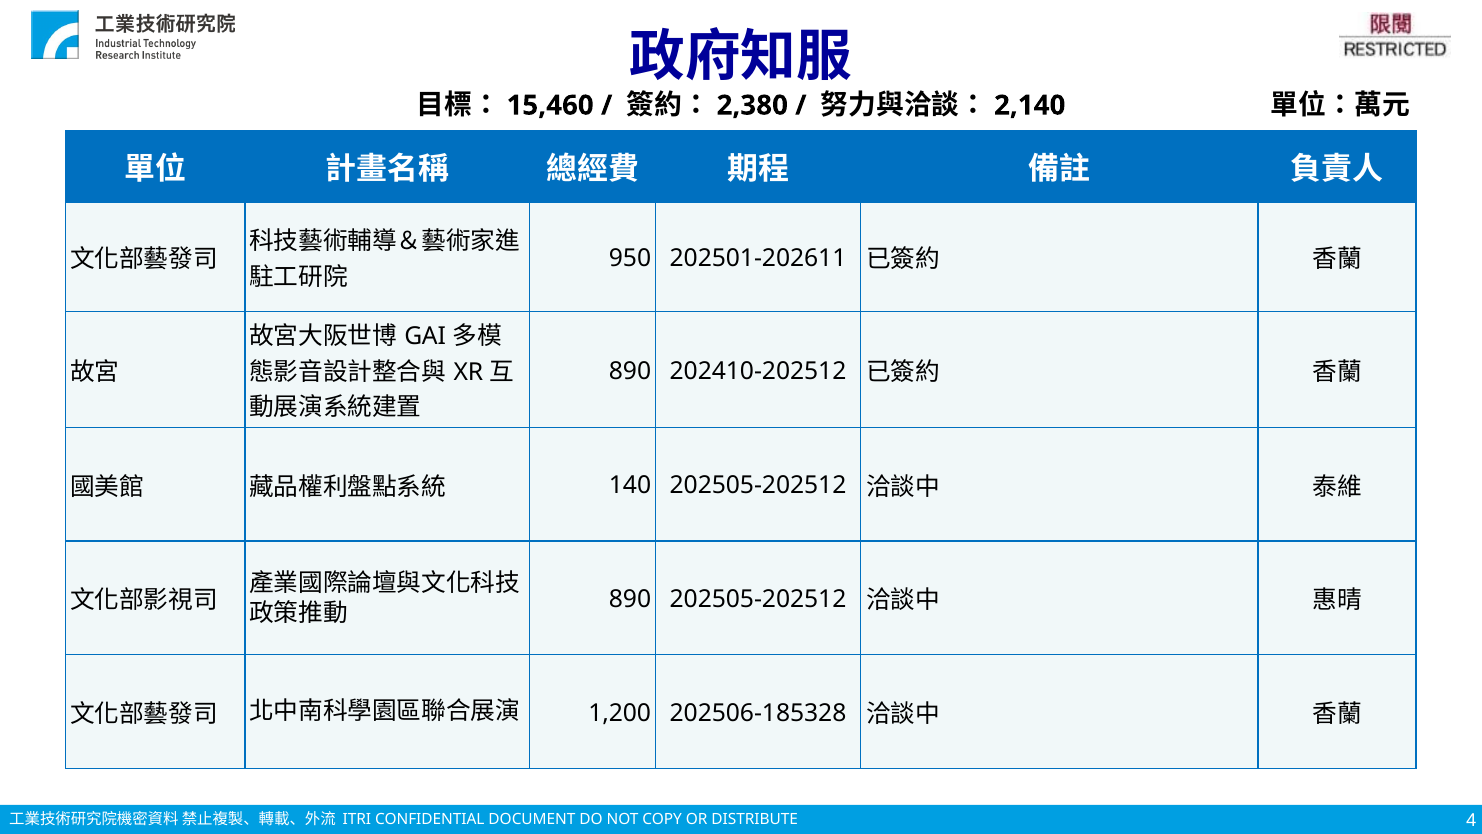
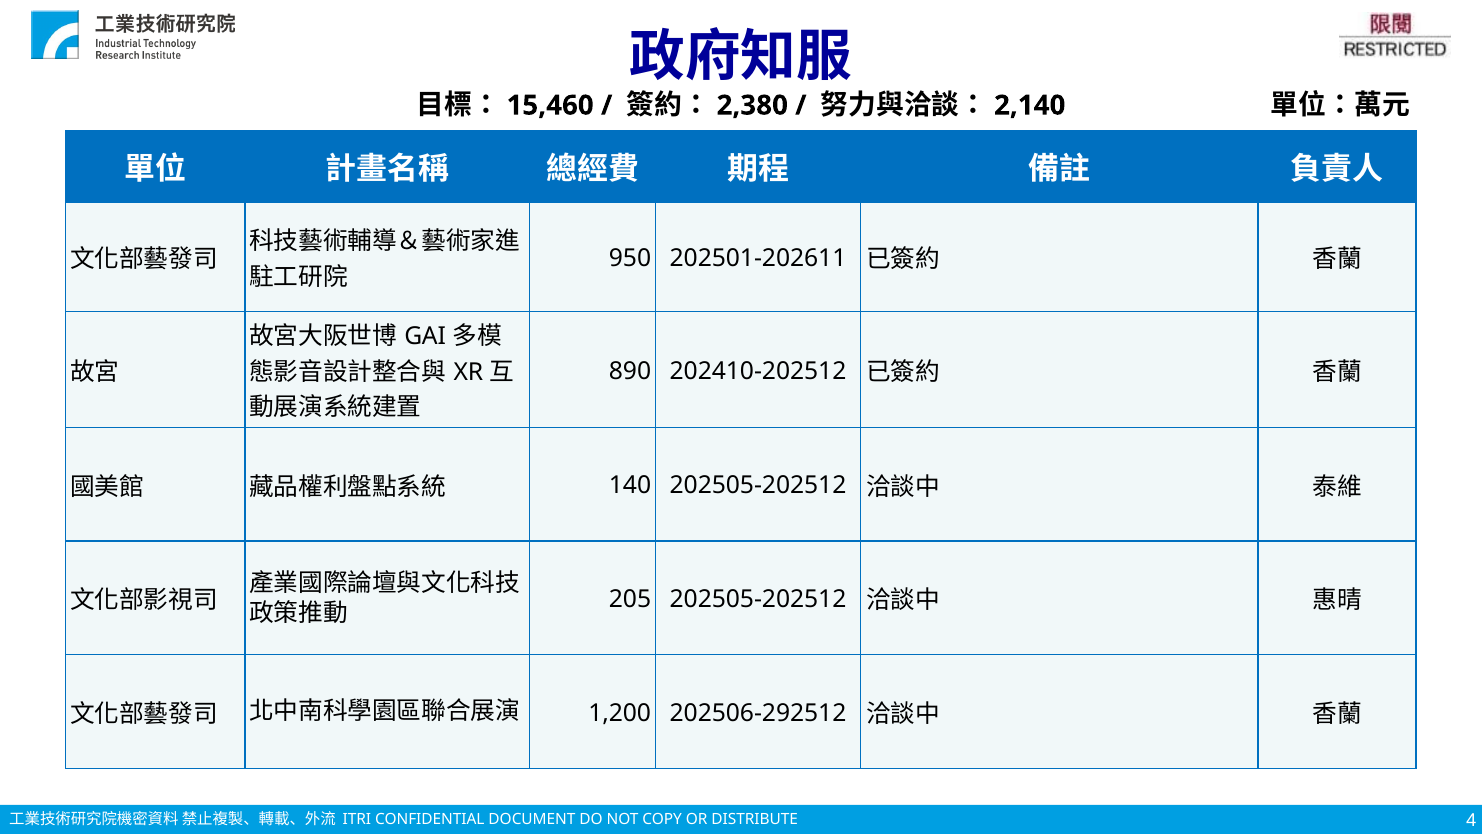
890 at (630, 599): 890 -> 205
202506-185328: 202506-185328 -> 202506-292512
